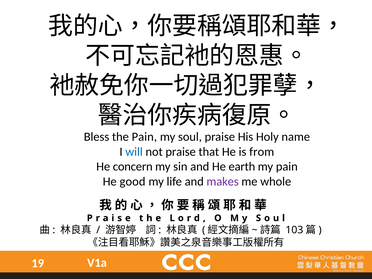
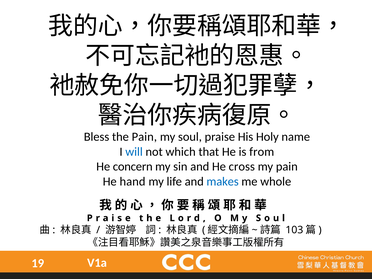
not praise: praise -> which
earth: earth -> cross
good: good -> hand
makes colour: purple -> blue
